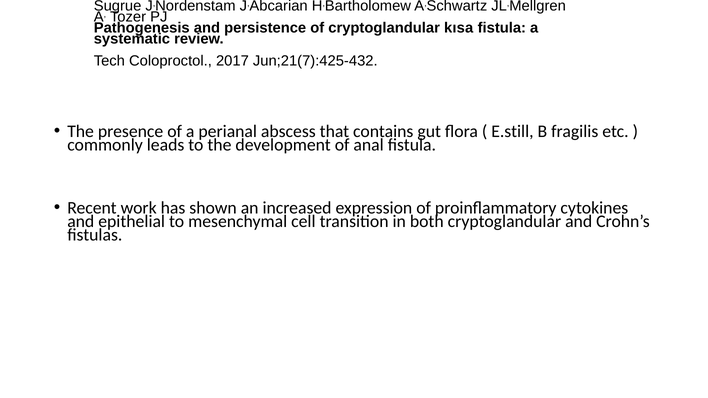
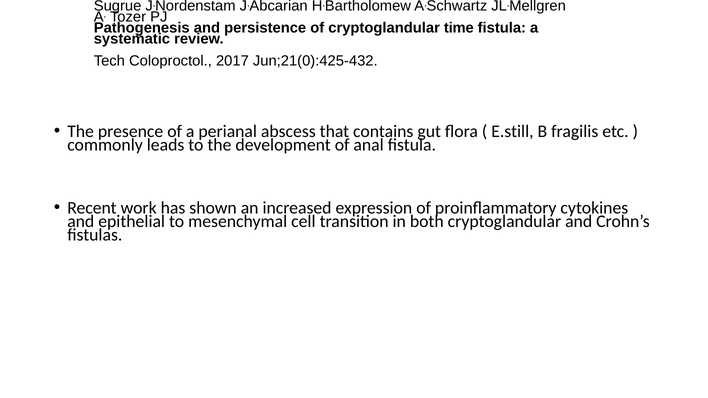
kısa: kısa -> time
Jun;21(7):425-432: Jun;21(7):425-432 -> Jun;21(0):425-432
